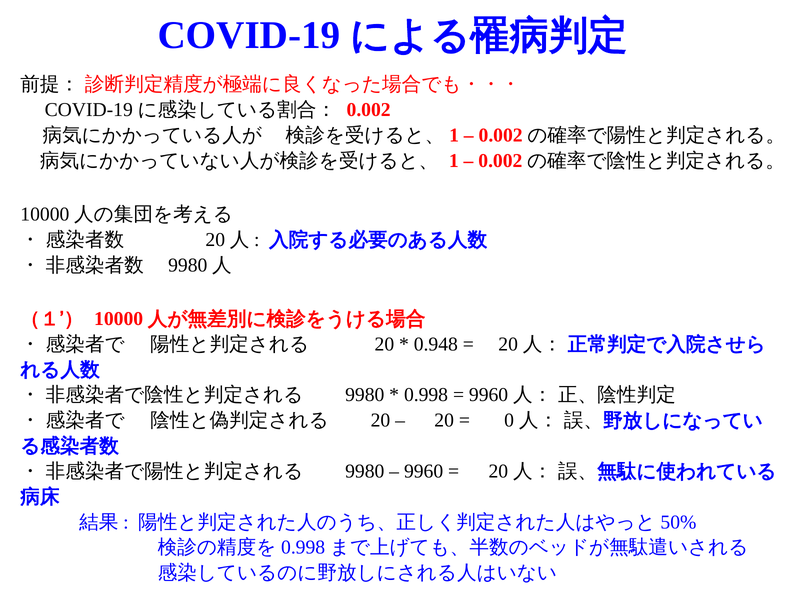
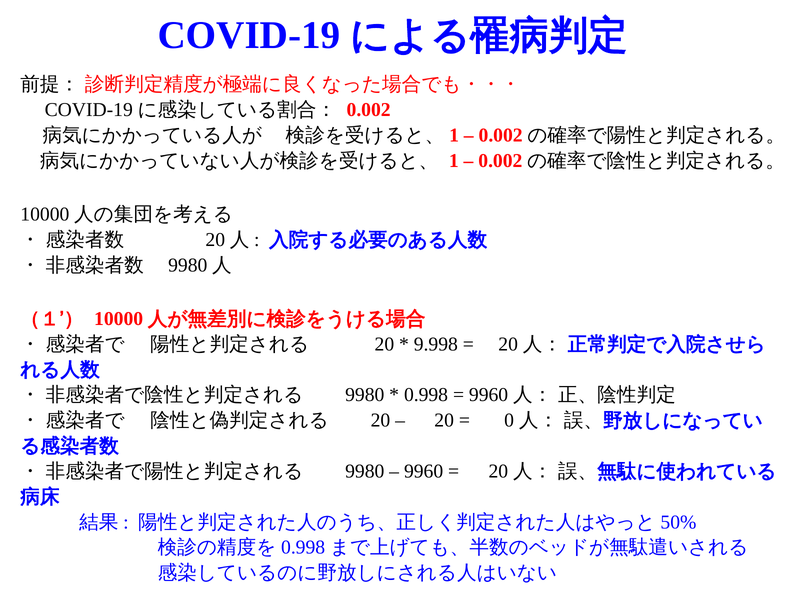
0.948: 0.948 -> 9.998
